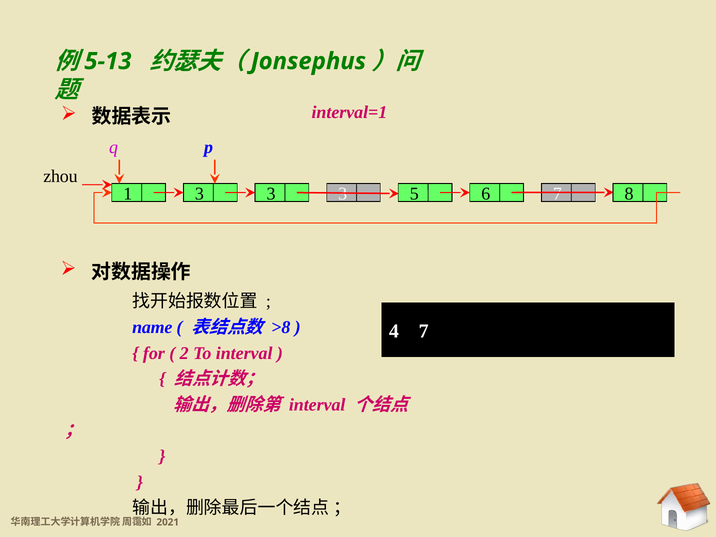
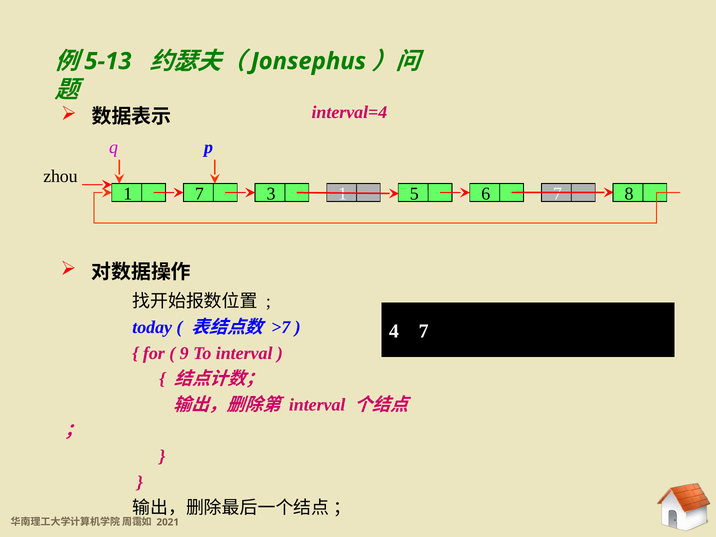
interval=1: interval=1 -> interval=4
1 3: 3 -> 7
3 at (343, 194): 3 -> 1
name: name -> today
>8: >8 -> >7
2 at (184, 353): 2 -> 9
